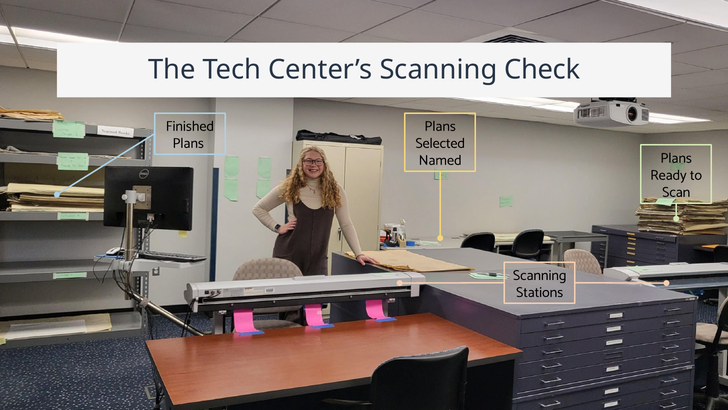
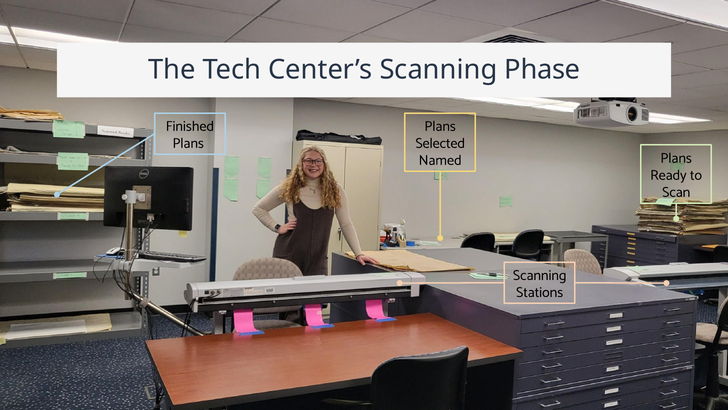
Check: Check -> Phase
